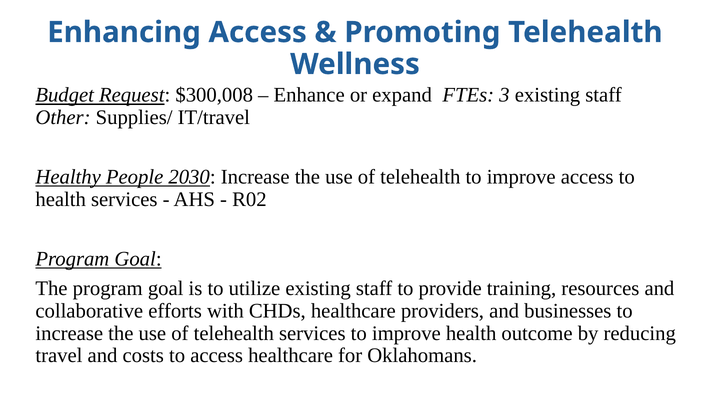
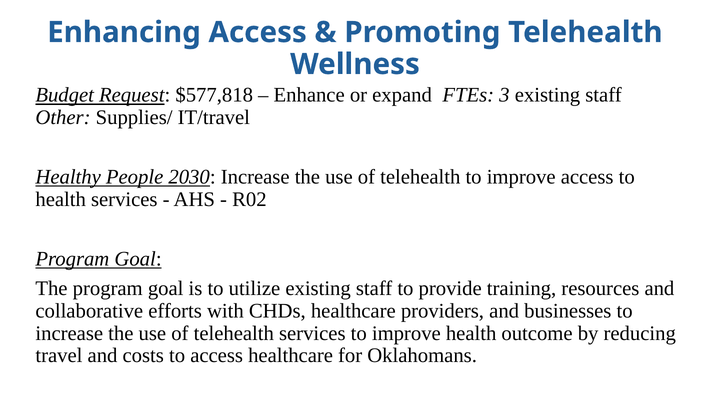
$300,008: $300,008 -> $577,818
